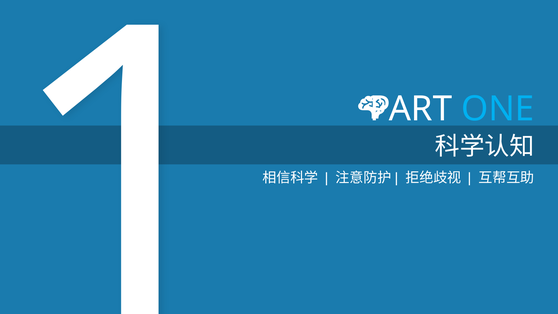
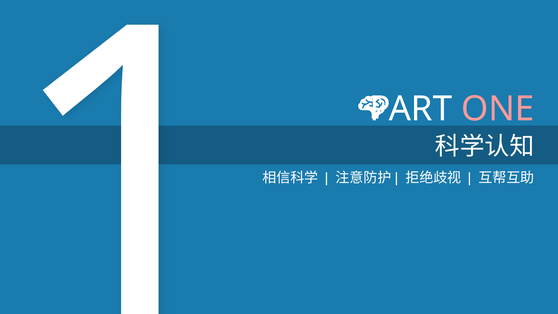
ONE colour: light blue -> pink
